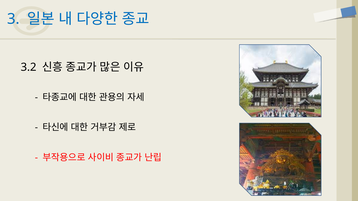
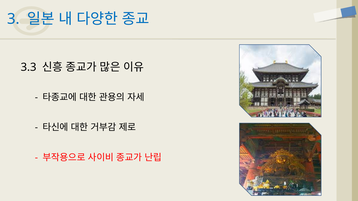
3.2: 3.2 -> 3.3
